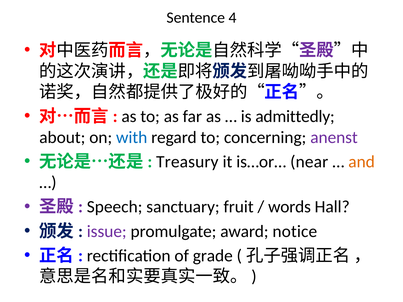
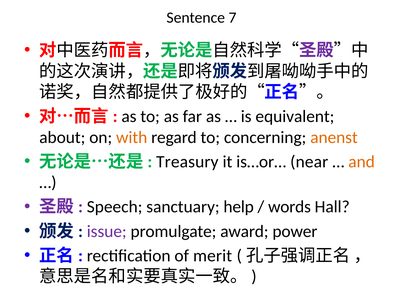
4: 4 -> 7
admittedly: admittedly -> equivalent
with colour: blue -> orange
anenst colour: purple -> orange
fruit: fruit -> help
notice: notice -> power
grade: grade -> merit
